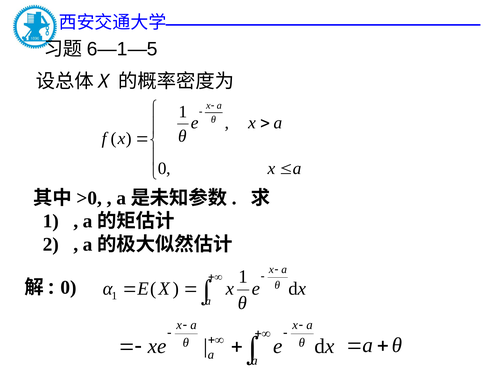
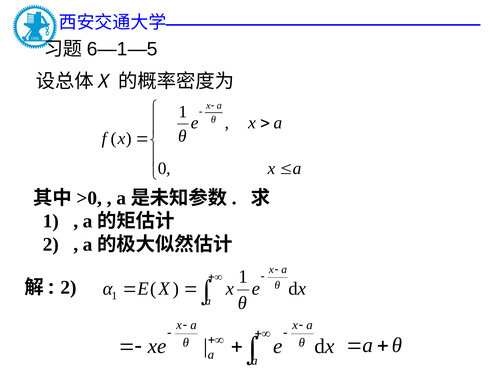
0 at (68, 287): 0 -> 2
